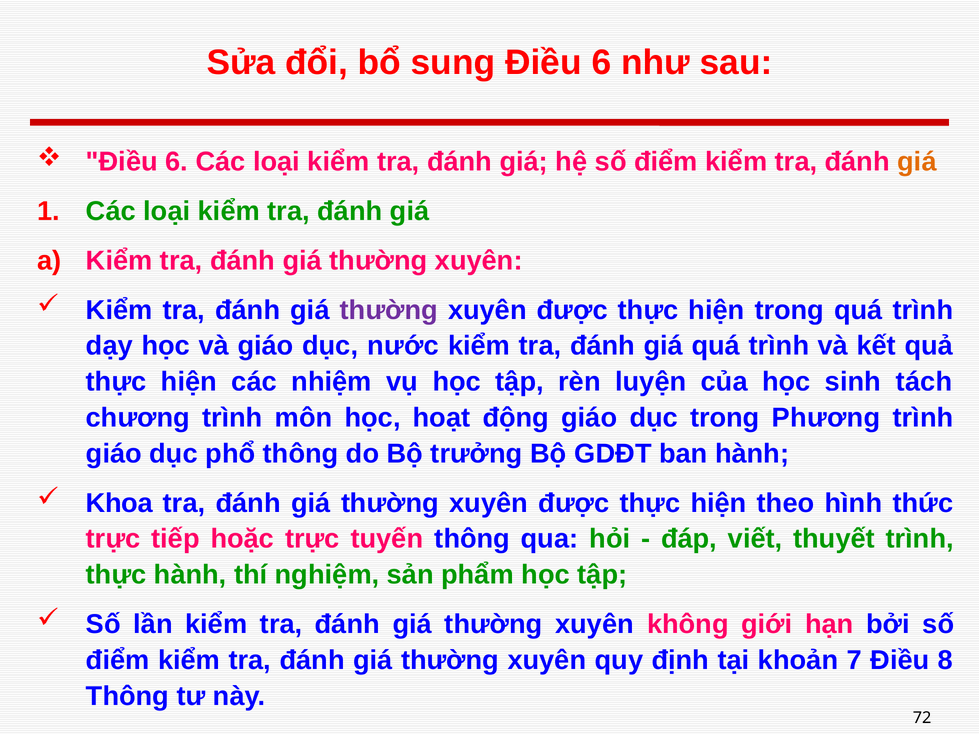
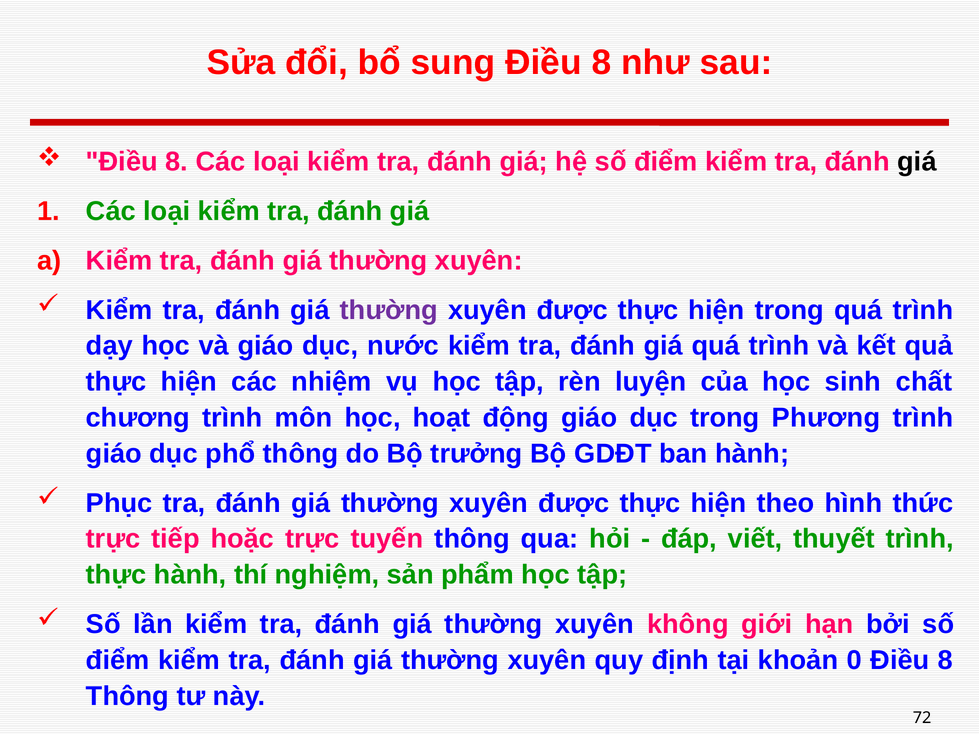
sung Điều 6: 6 -> 8
6 at (177, 162): 6 -> 8
giá at (917, 162) colour: orange -> black
tách: tách -> chất
Khoa: Khoa -> Phục
7: 7 -> 0
